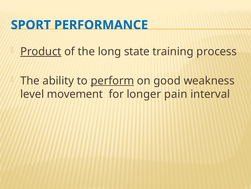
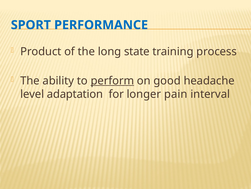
Product underline: present -> none
weakness: weakness -> headache
movement: movement -> adaptation
